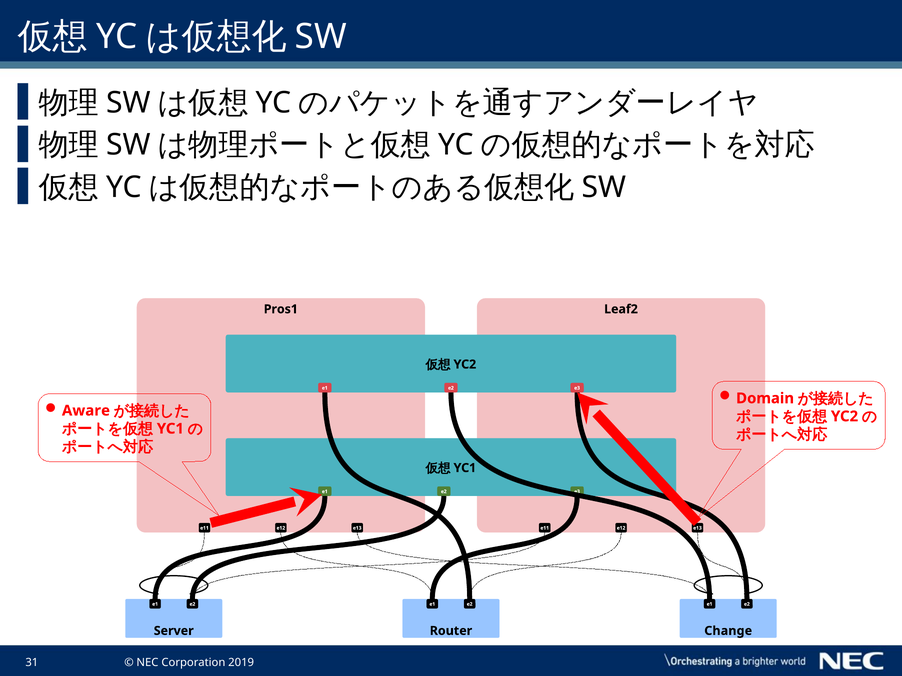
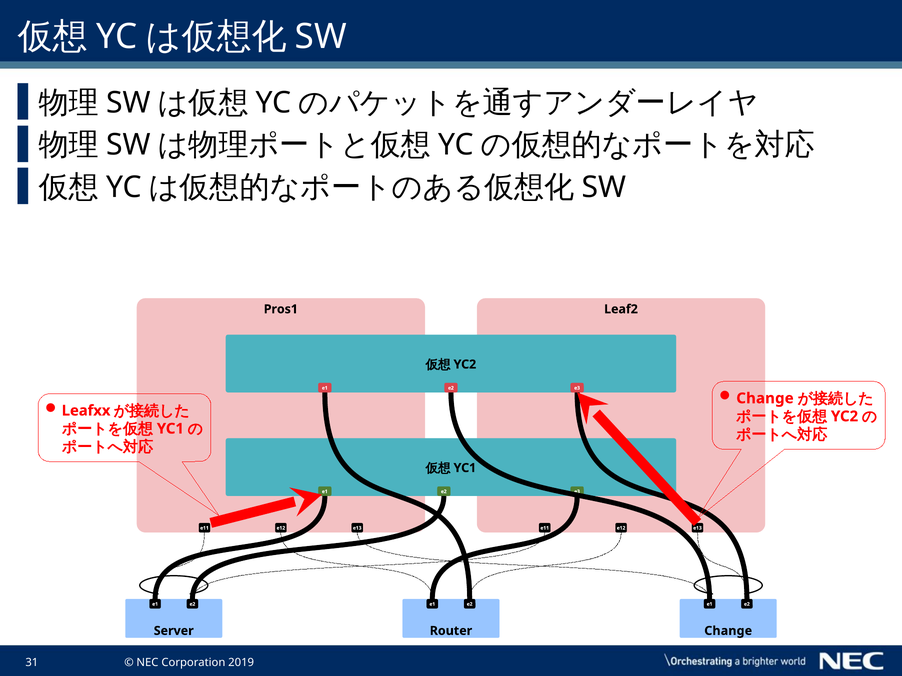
Domain at (765, 399): Domain -> Change
Aware: Aware -> Leafxx
